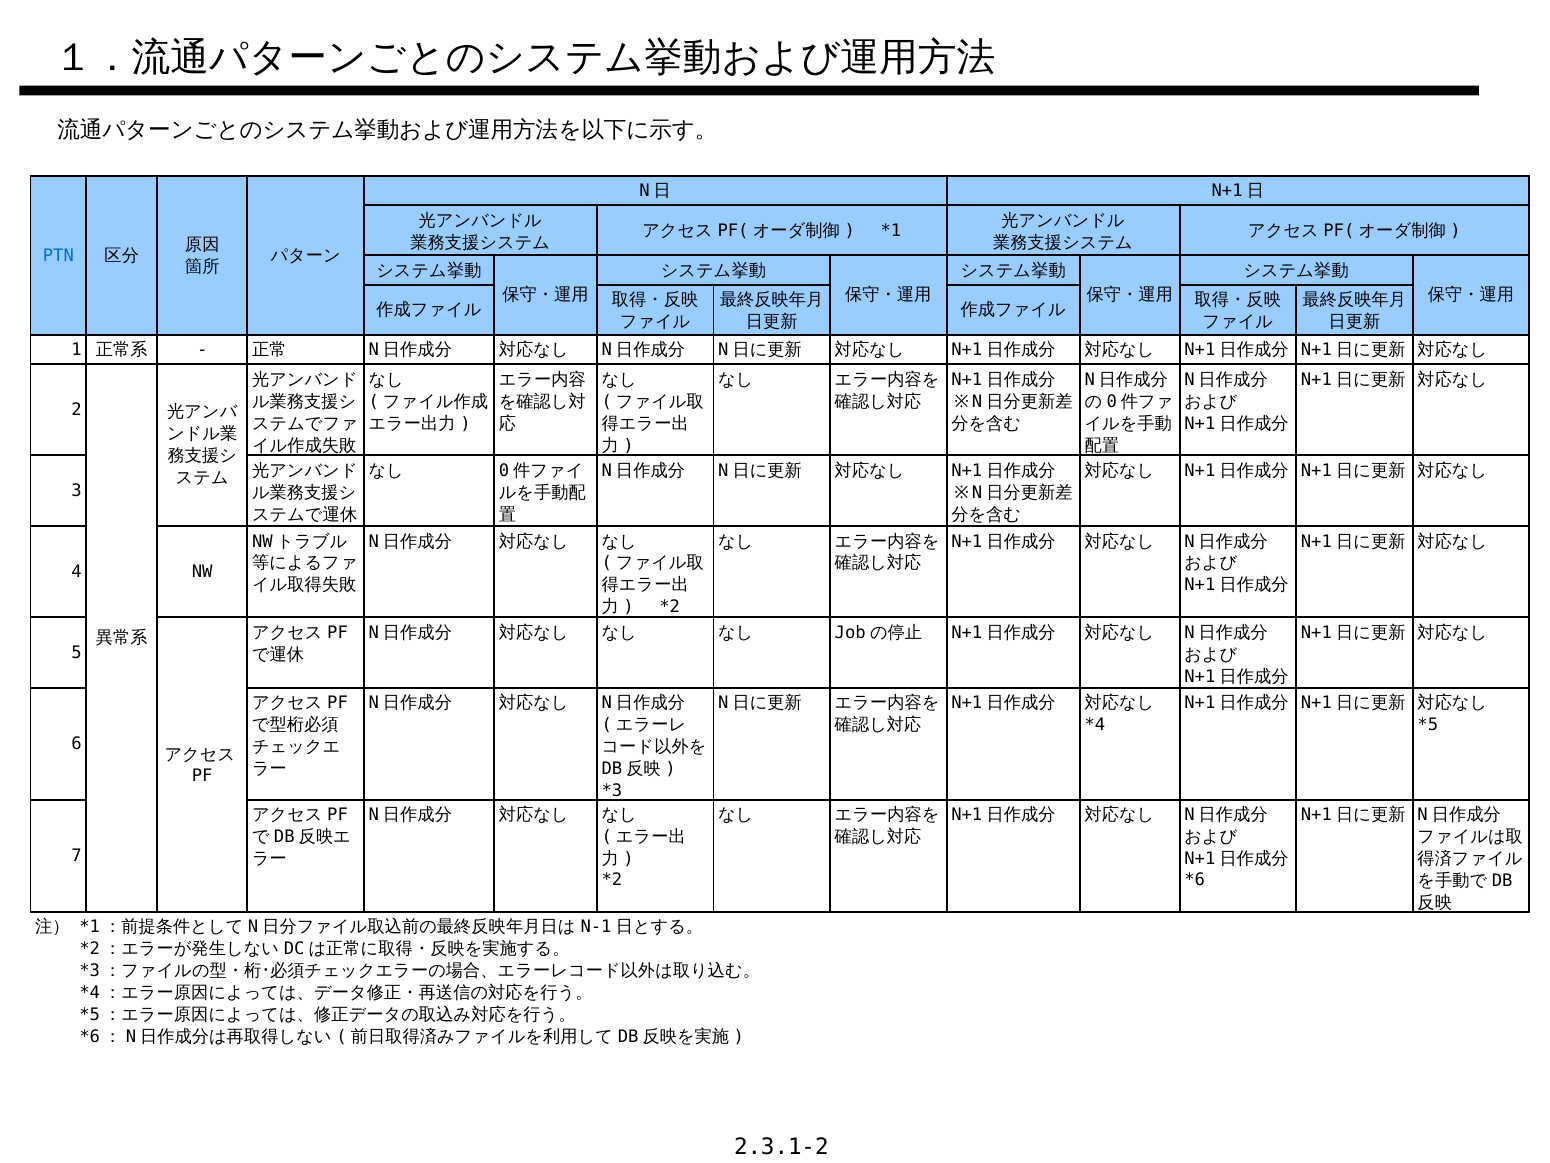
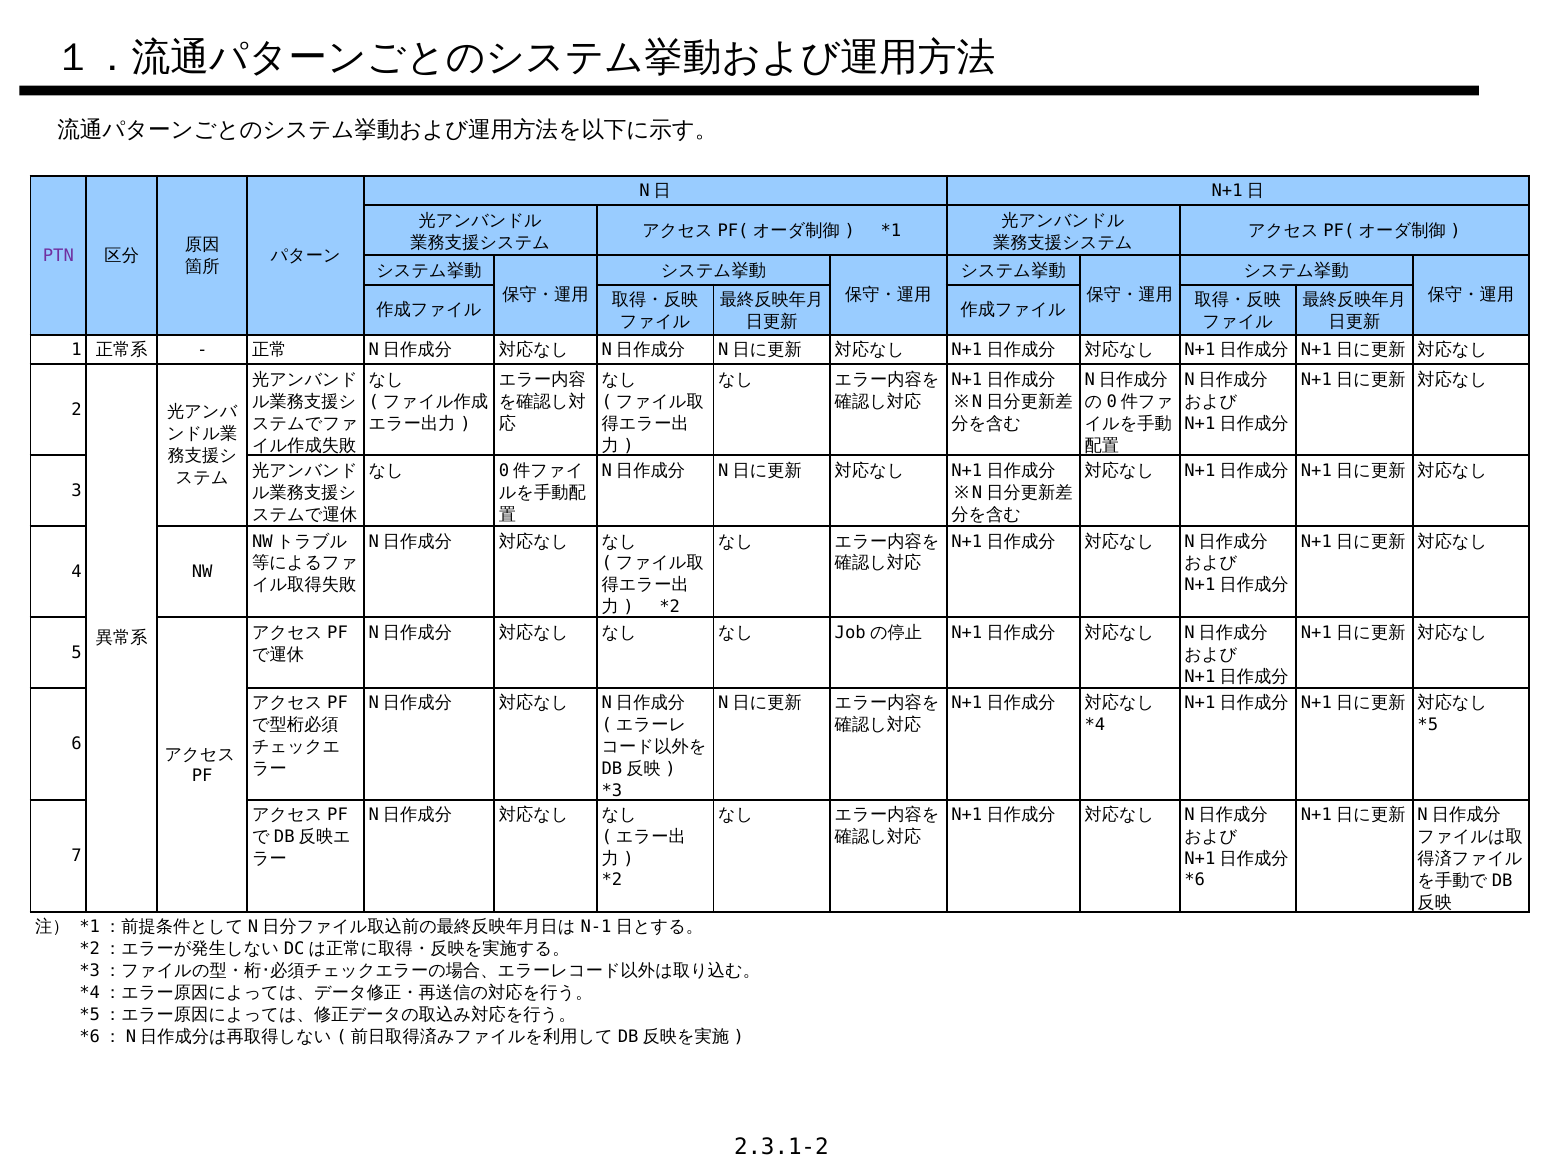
PTN colour: blue -> purple
